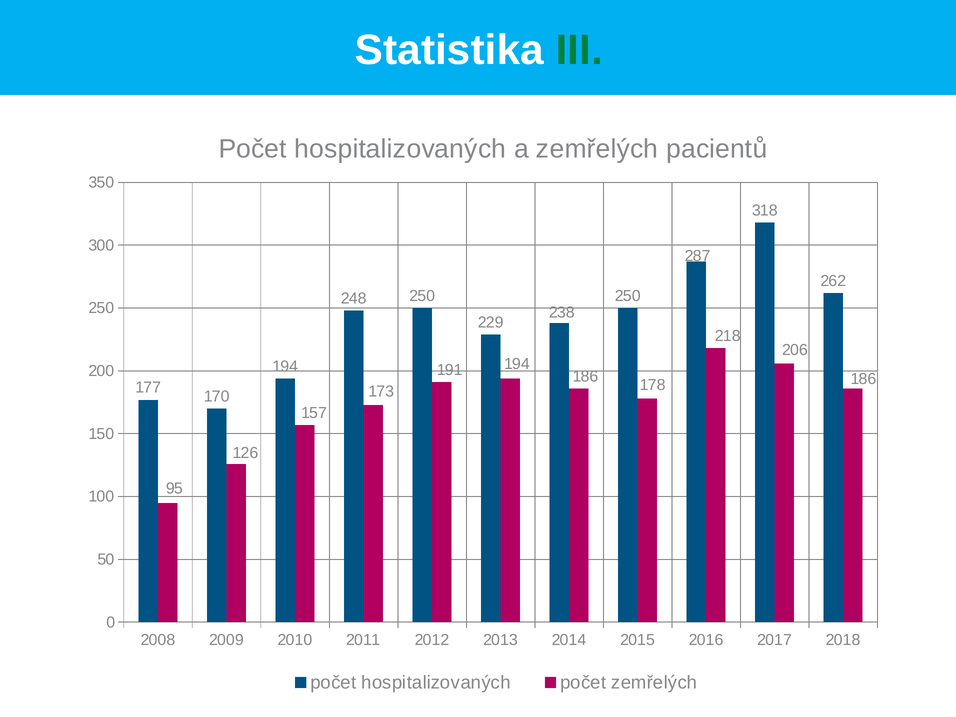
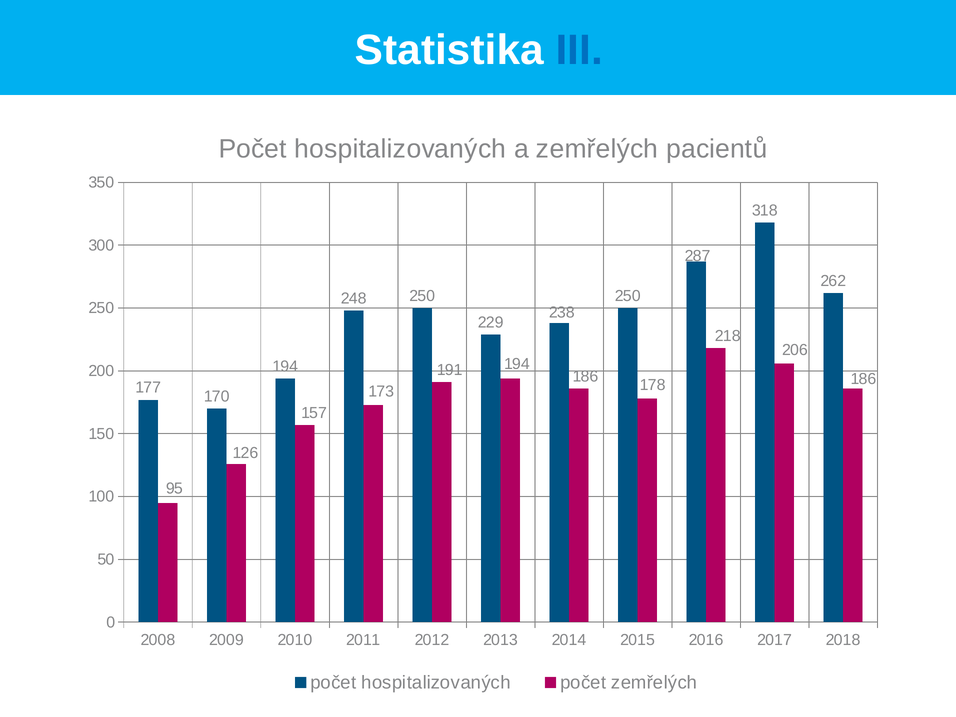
III colour: green -> blue
